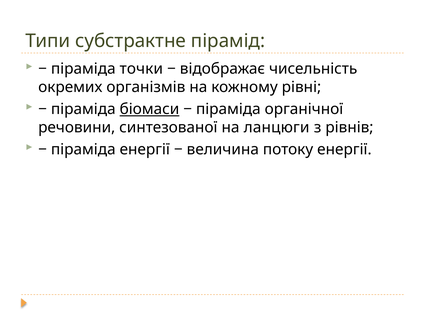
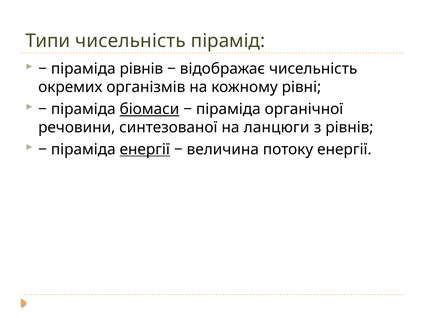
Типи субстрактне: субстрактне -> чисельність
піраміда точки: точки -> рівнів
енергії at (145, 150) underline: none -> present
